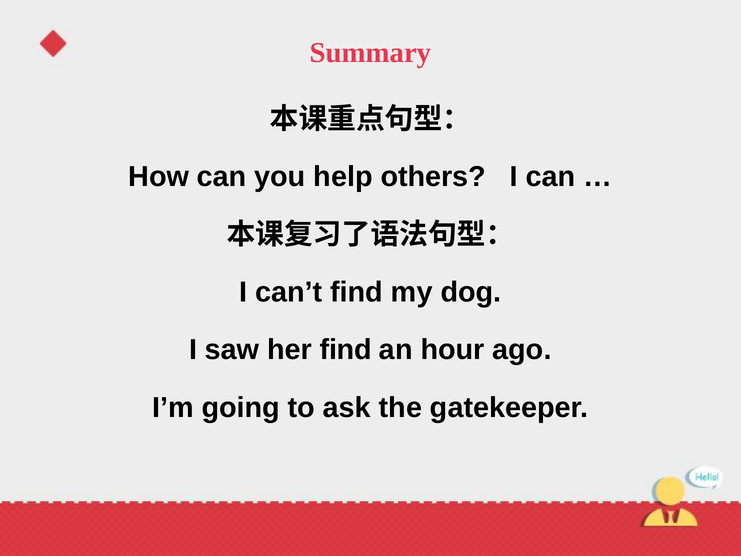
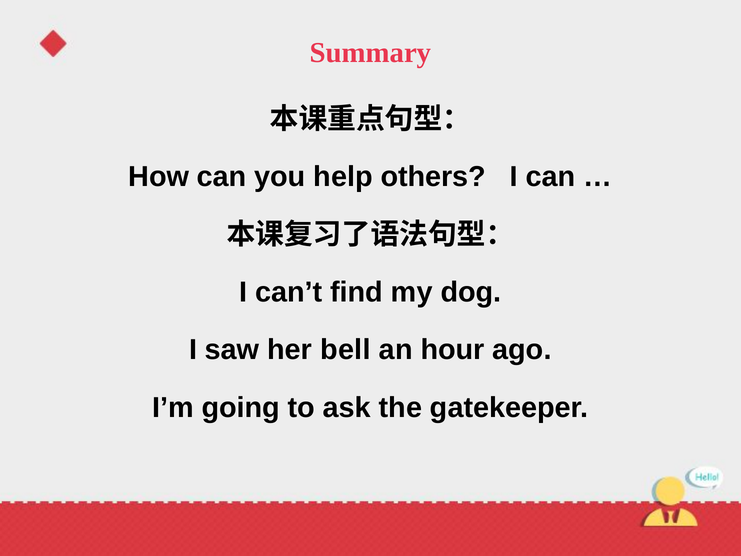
her find: find -> bell
